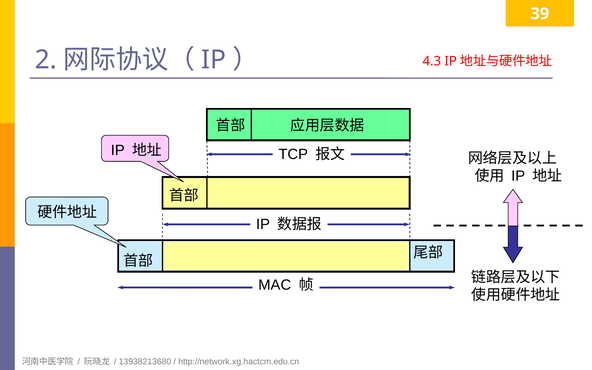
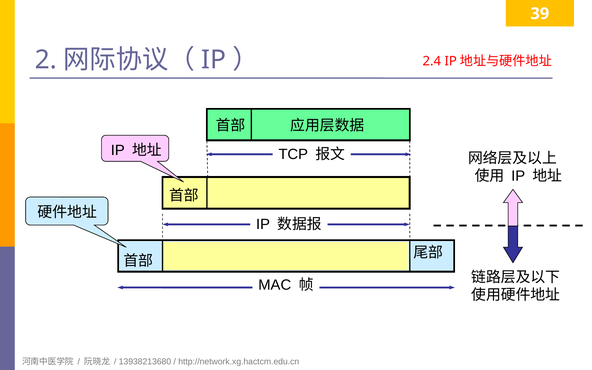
4.3: 4.3 -> 2.4
